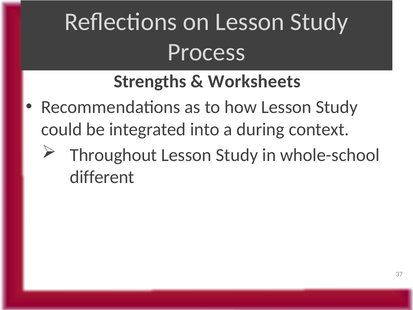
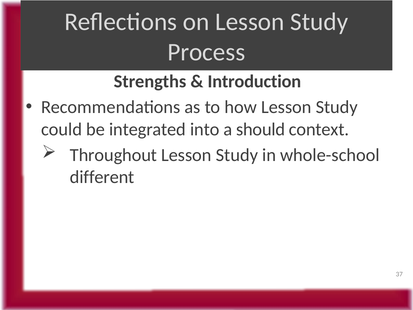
Worksheets: Worksheets -> Introduction
during: during -> should
